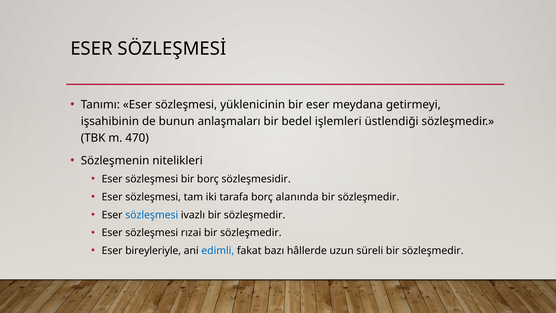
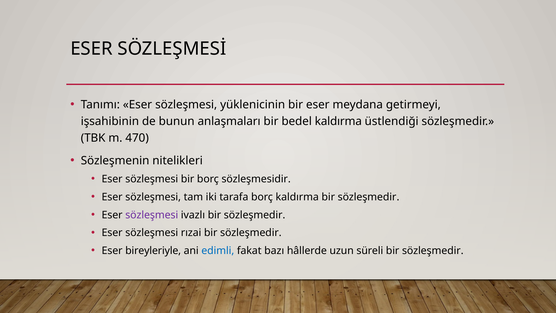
bedel işlemleri: işlemleri -> kaldırma
borç alanında: alanında -> kaldırma
sözleşmesi at (152, 215) colour: blue -> purple
